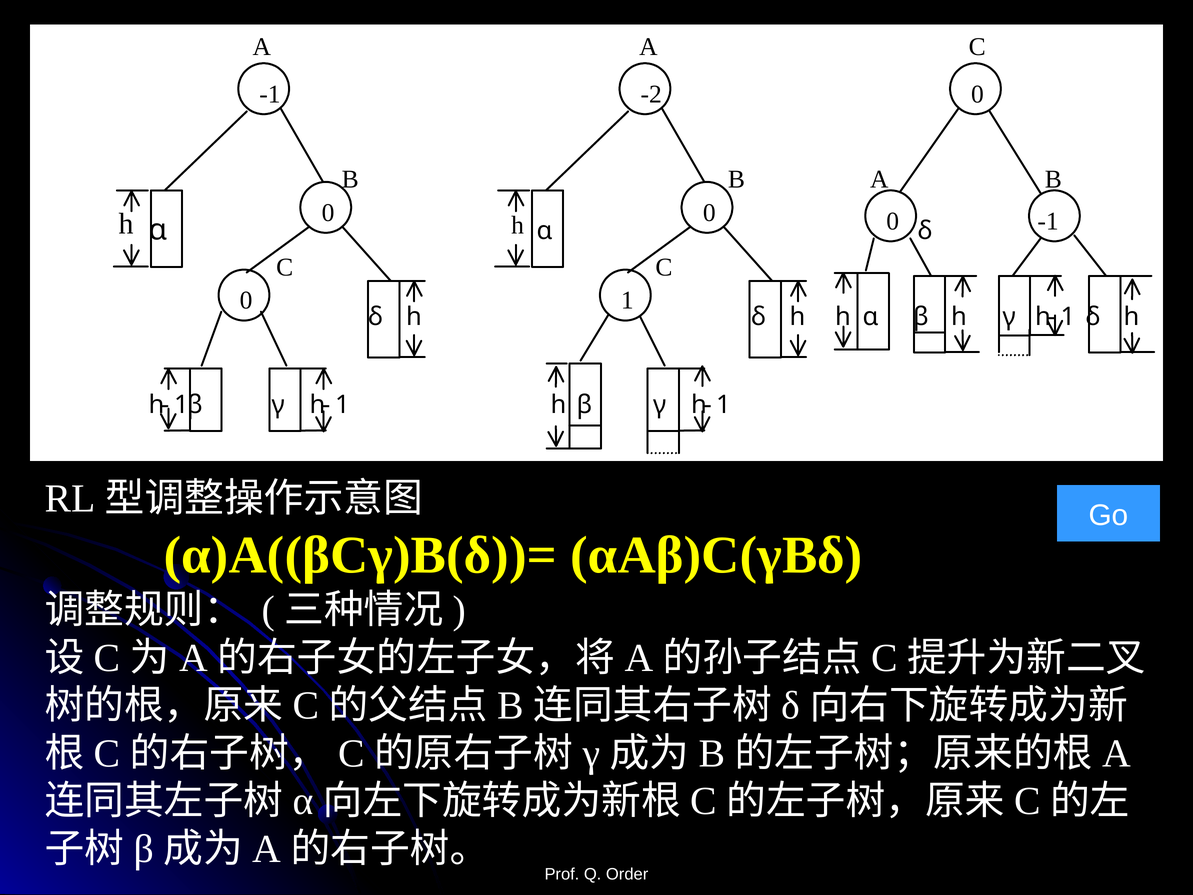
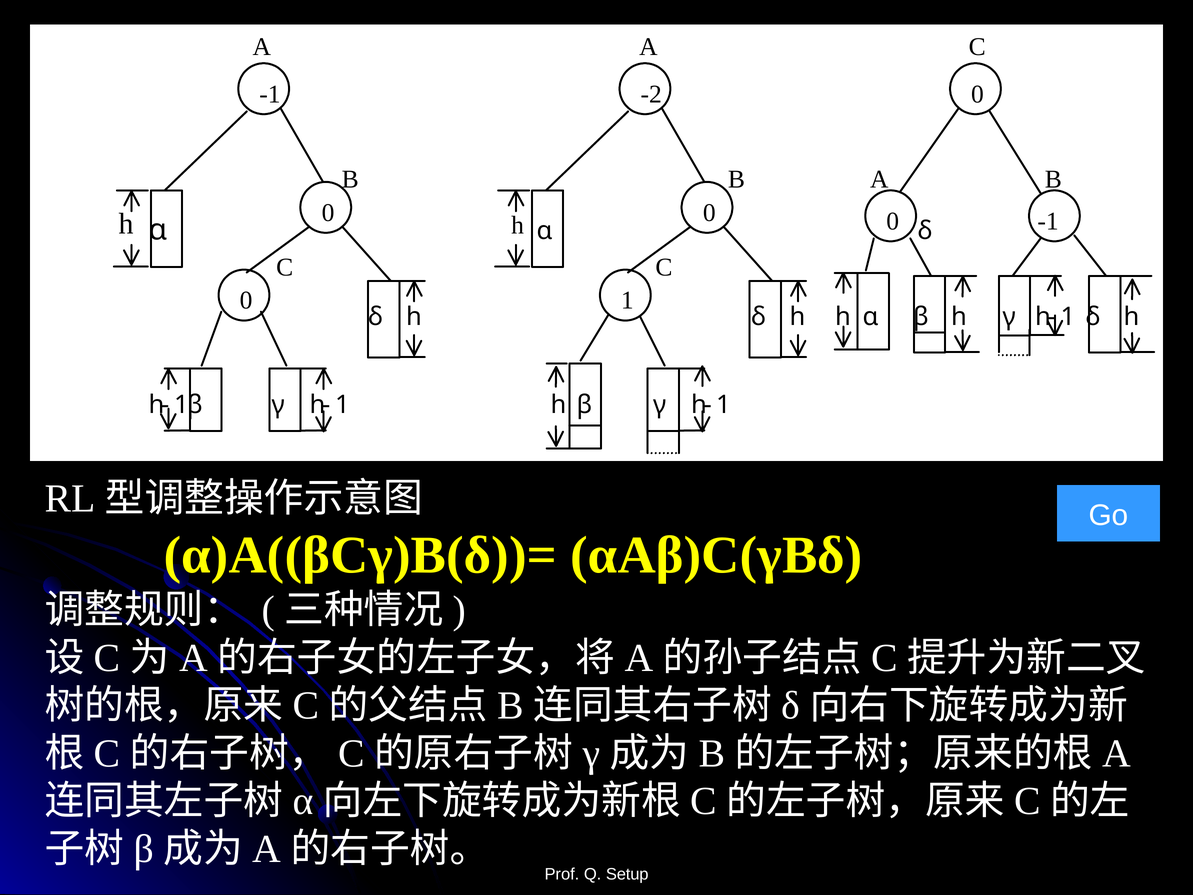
Order: Order -> Setup
